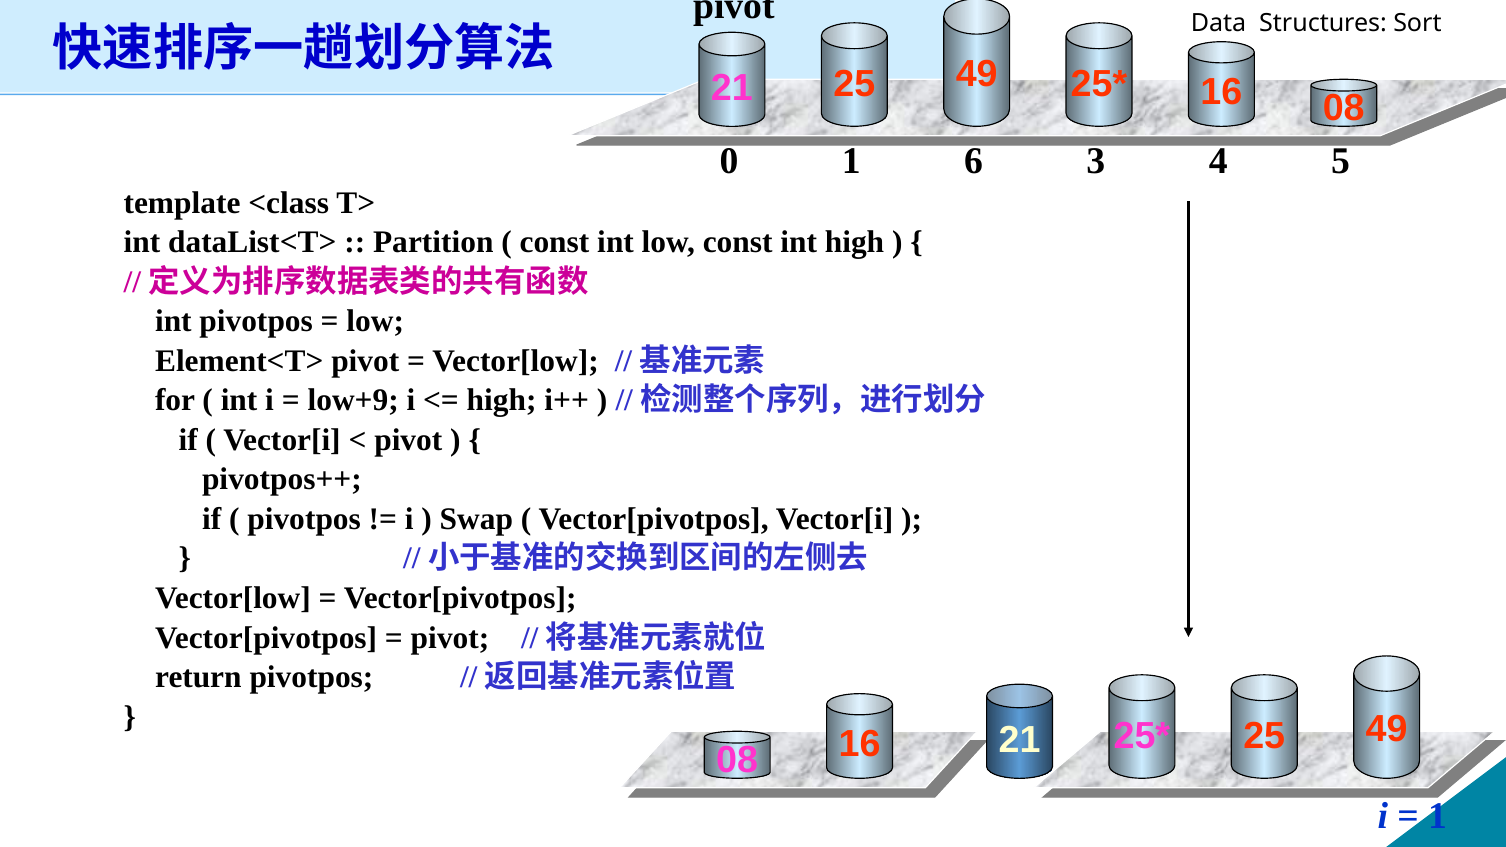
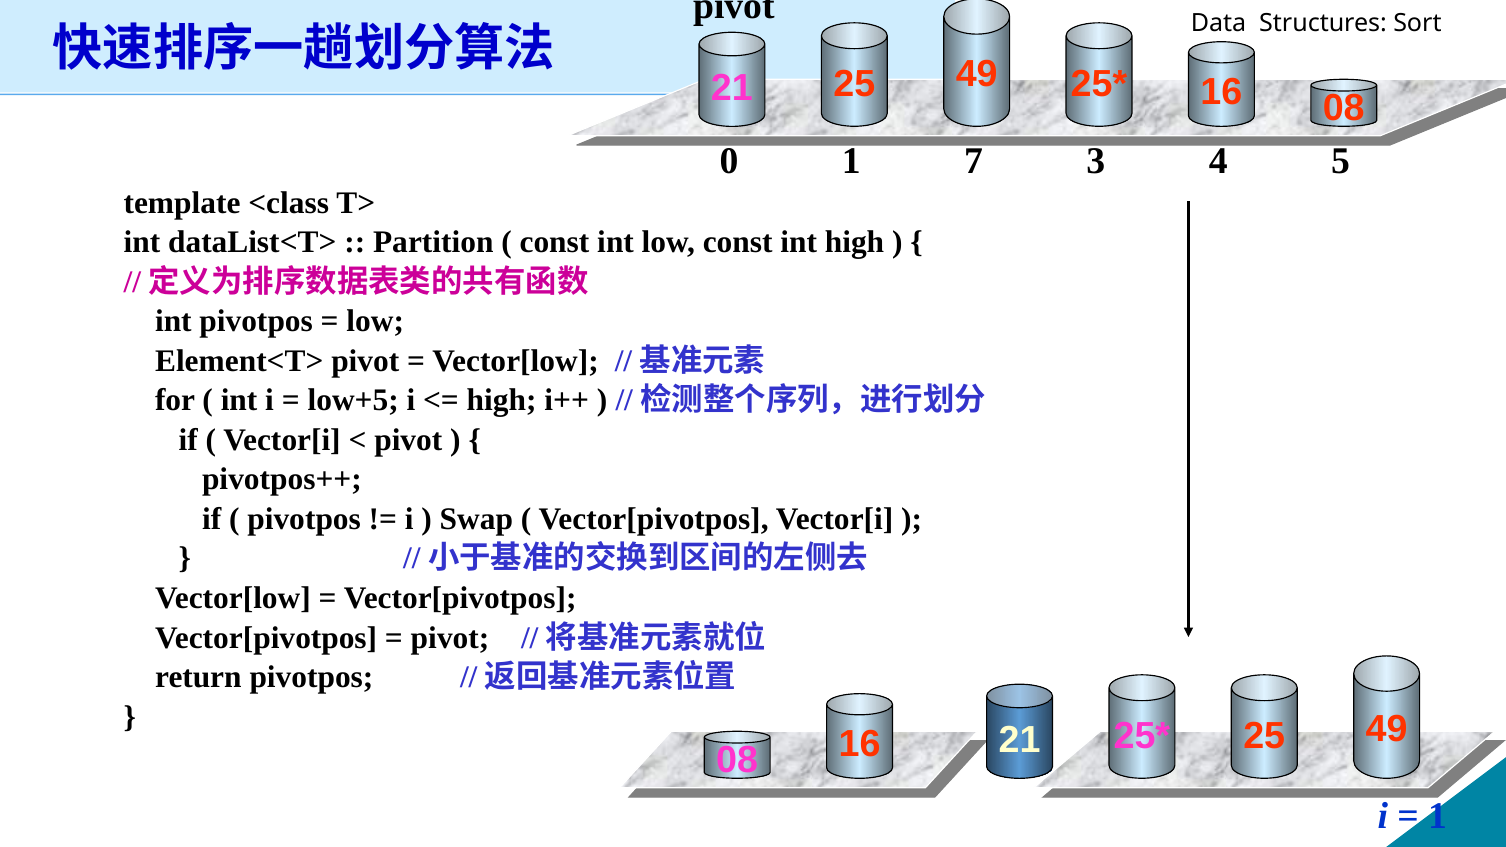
6: 6 -> 7
low+9: low+9 -> low+5
